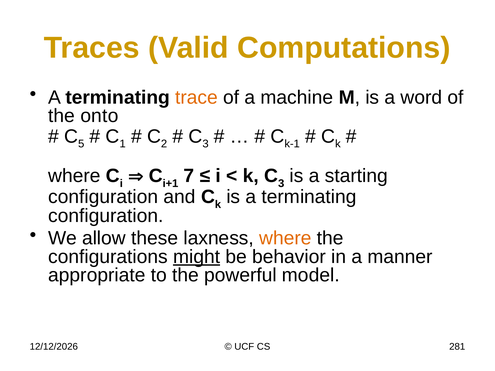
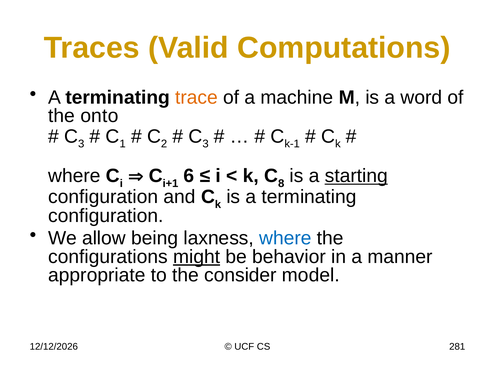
5 at (81, 144): 5 -> 3
7: 7 -> 6
3 at (281, 184): 3 -> 8
starting underline: none -> present
these: these -> being
where at (285, 238) colour: orange -> blue
powerful: powerful -> consider
